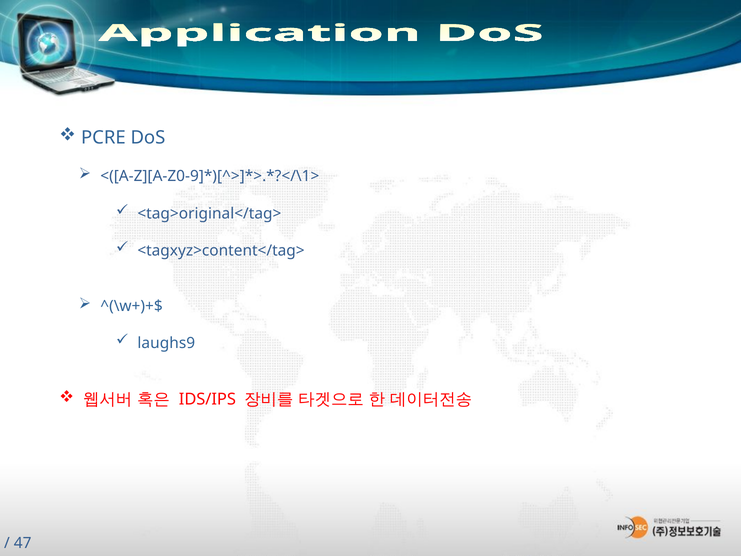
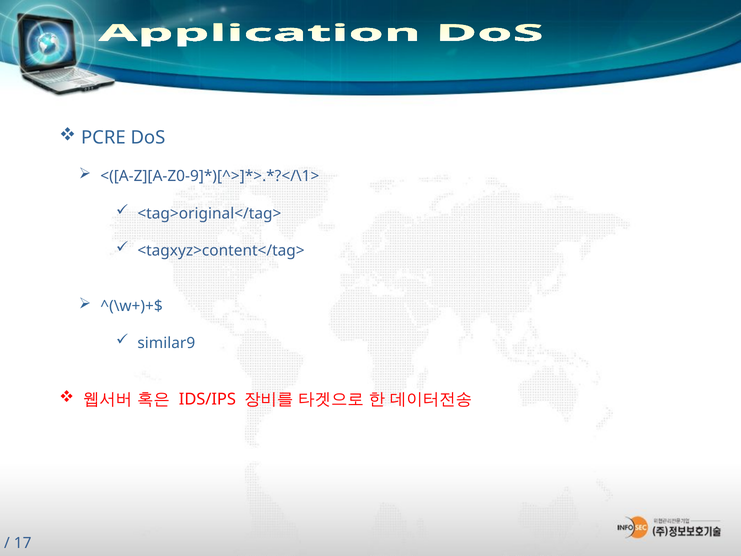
laughs9: laughs9 -> similar9
47: 47 -> 17
